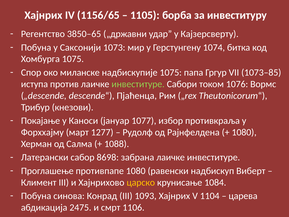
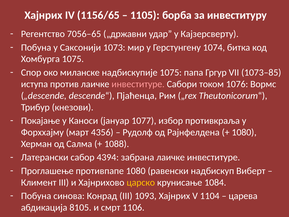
3850–65: 3850–65 -> 7056–65
инвеституре at (138, 84) colour: light green -> pink
1277: 1277 -> 4356
8698: 8698 -> 4394
2475: 2475 -> 8105
